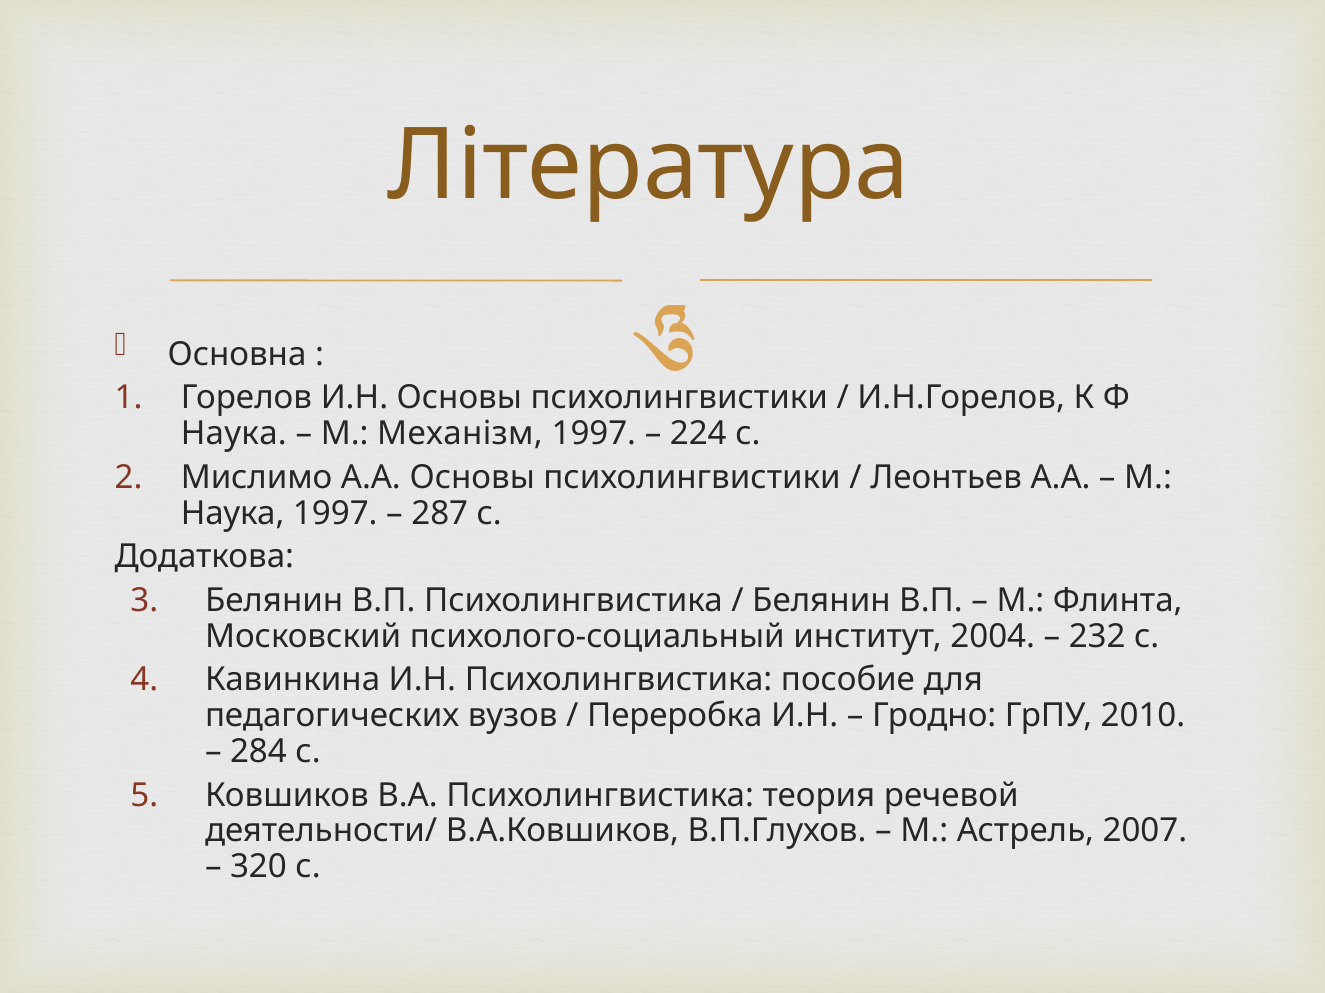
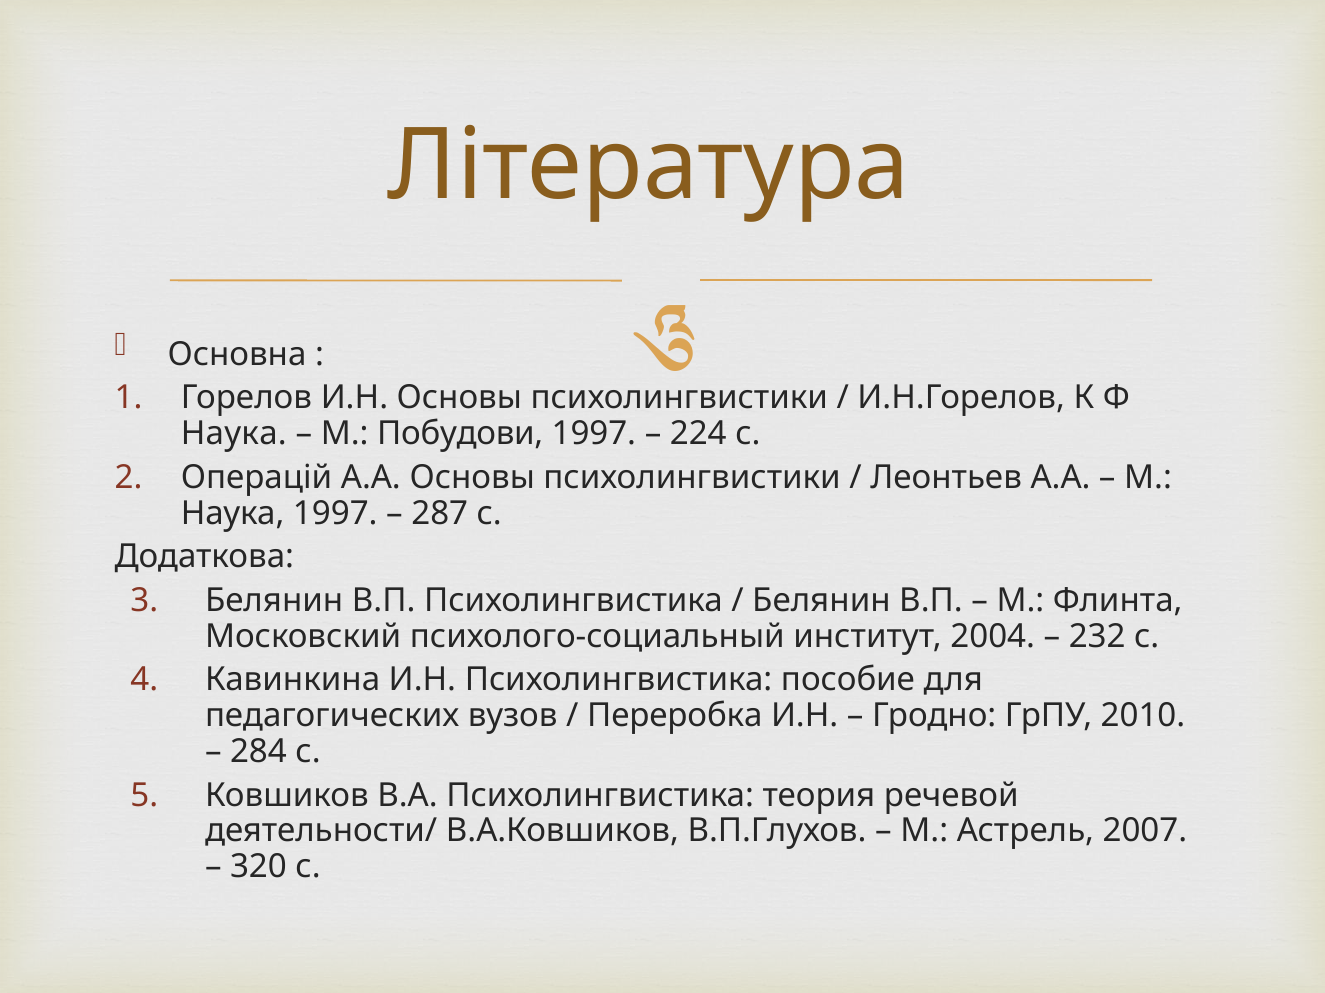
Механізм: Механізм -> Побудови
Мислимо: Мислимо -> Операцій
